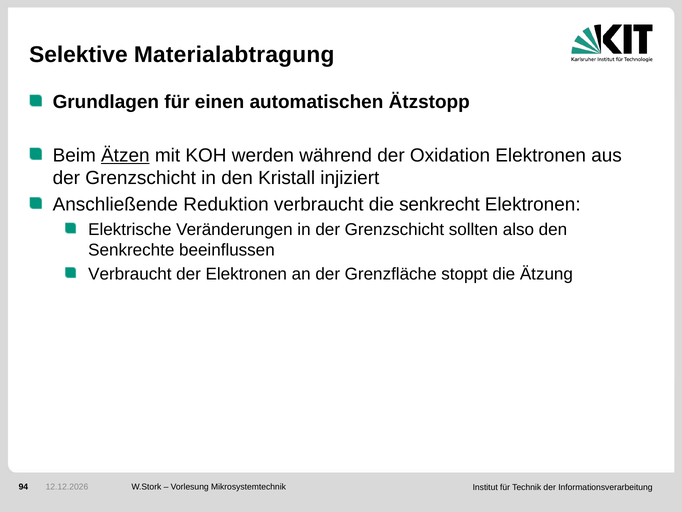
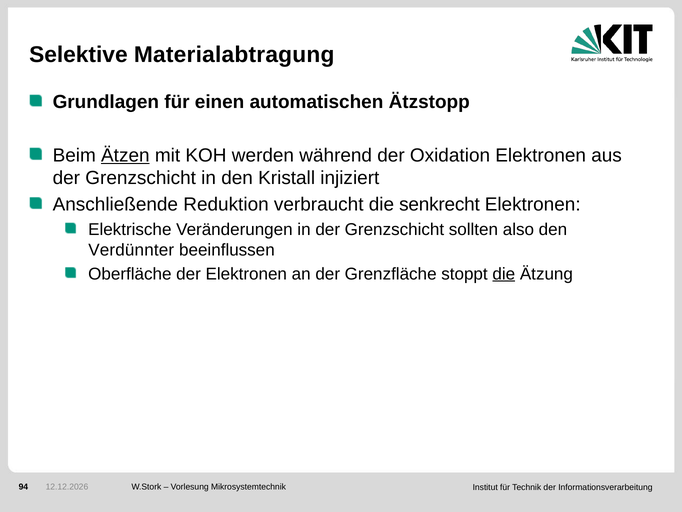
Senkrechte: Senkrechte -> Verdünnter
Verbraucht at (130, 274): Verbraucht -> Oberfläche
die at (504, 274) underline: none -> present
